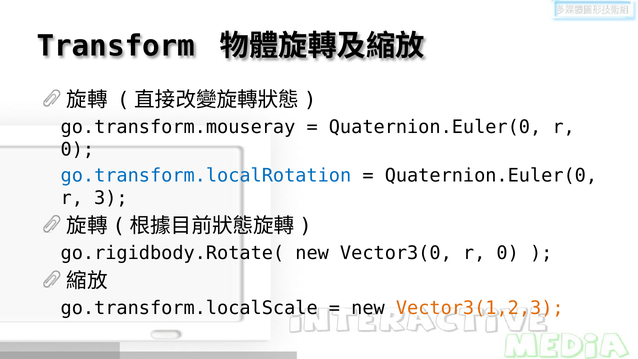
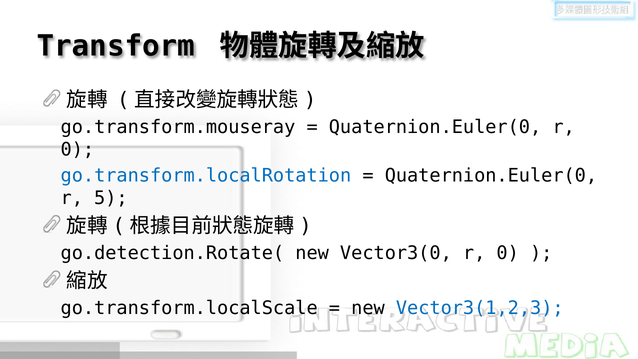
3: 3 -> 5
go.rigidbody.Rotate(: go.rigidbody.Rotate( -> go.detection.Rotate(
Vector3(1,2,3 colour: orange -> blue
